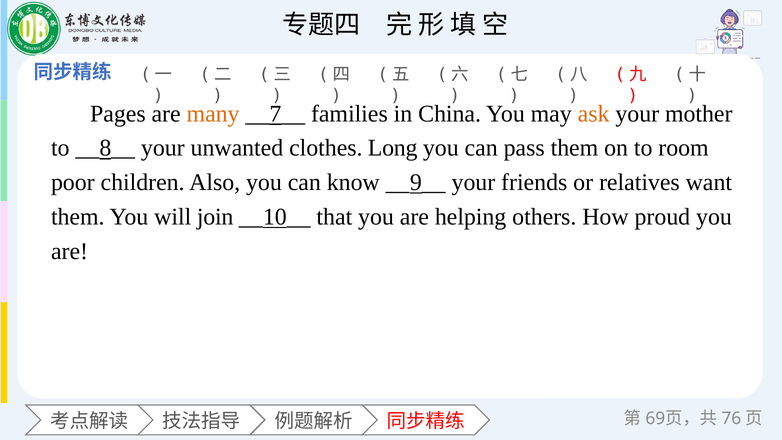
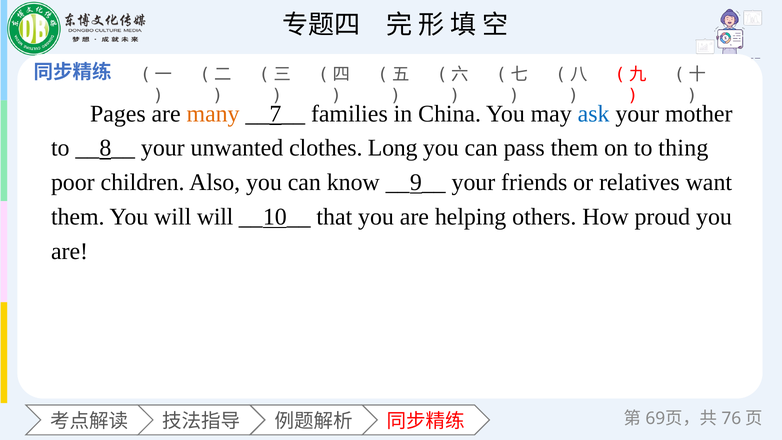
ask colour: orange -> blue
room: room -> thing
will join: join -> will
